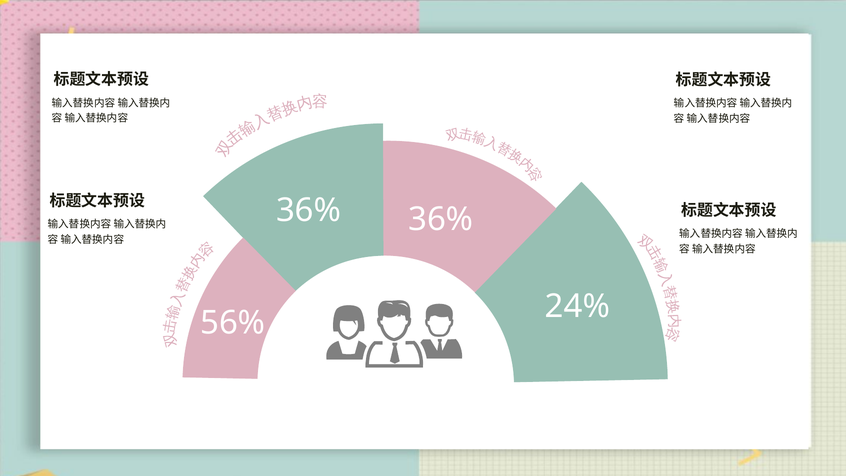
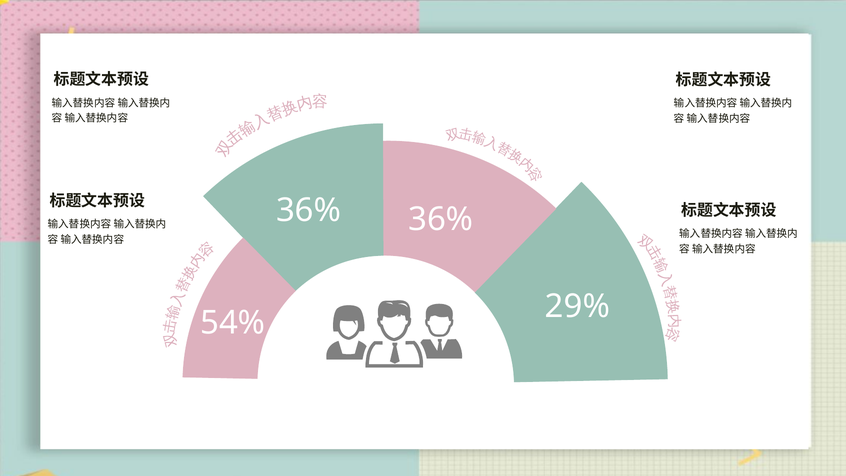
24%: 24% -> 29%
56%: 56% -> 54%
